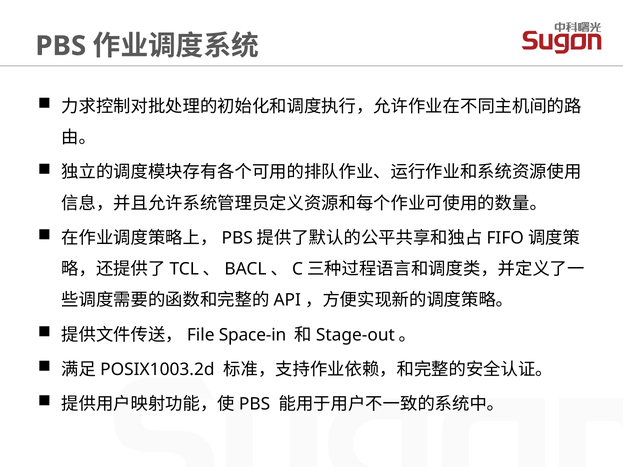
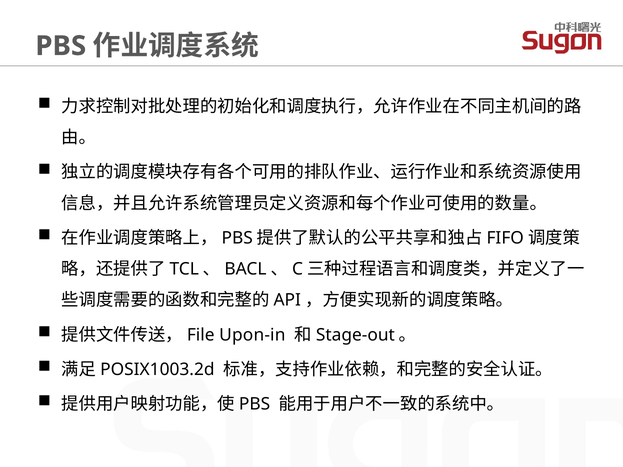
Space-in: Space-in -> Upon-in
